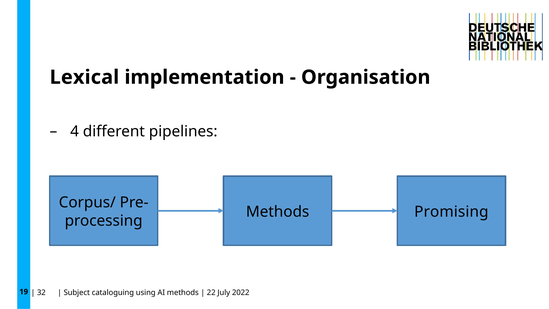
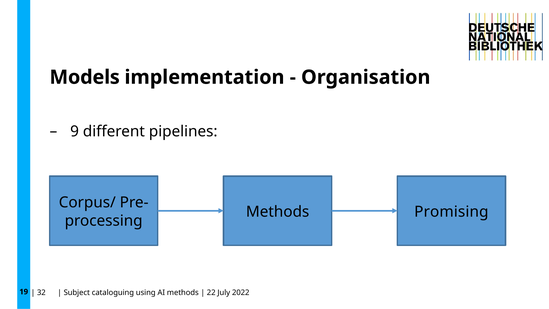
Lexical: Lexical -> Models
4: 4 -> 9
